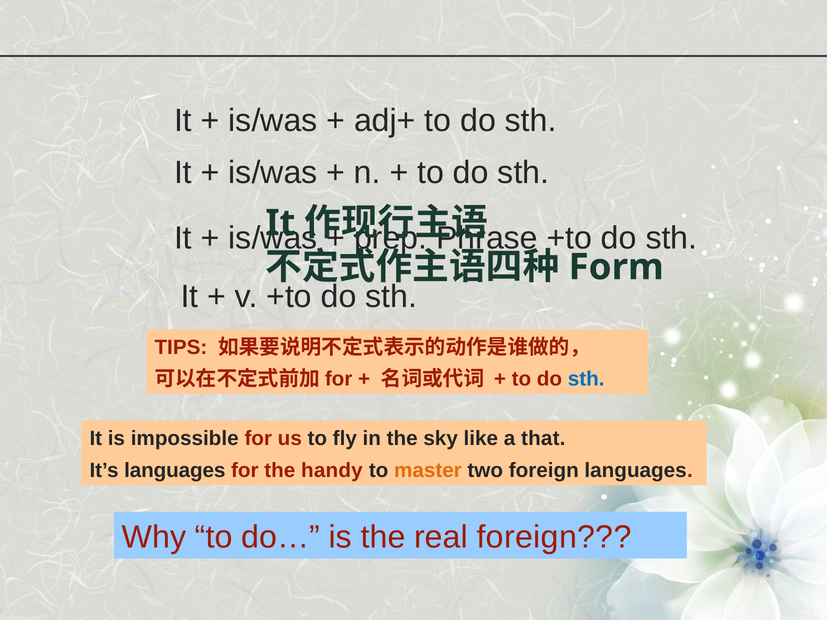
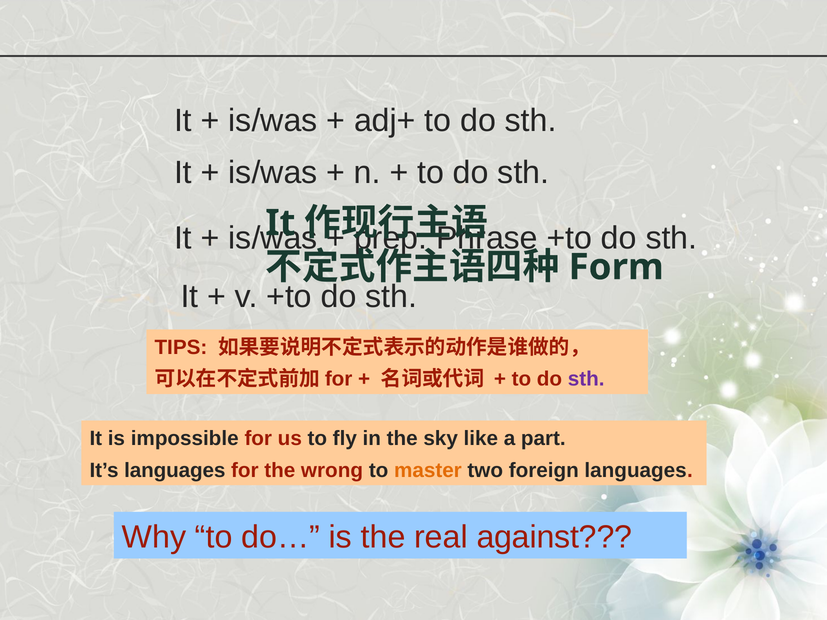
sth at (586, 379) colour: blue -> purple
that: that -> part
handy: handy -> wrong
real foreign: foreign -> against
